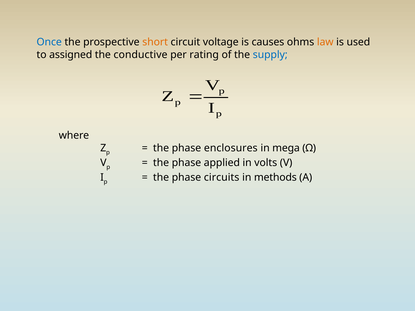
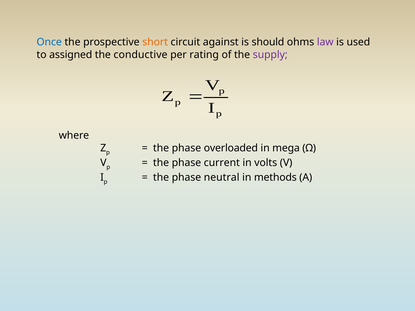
voltage: voltage -> against
causes: causes -> should
law colour: orange -> purple
supply colour: blue -> purple
enclosures: enclosures -> overloaded
applied: applied -> current
circuits: circuits -> neutral
